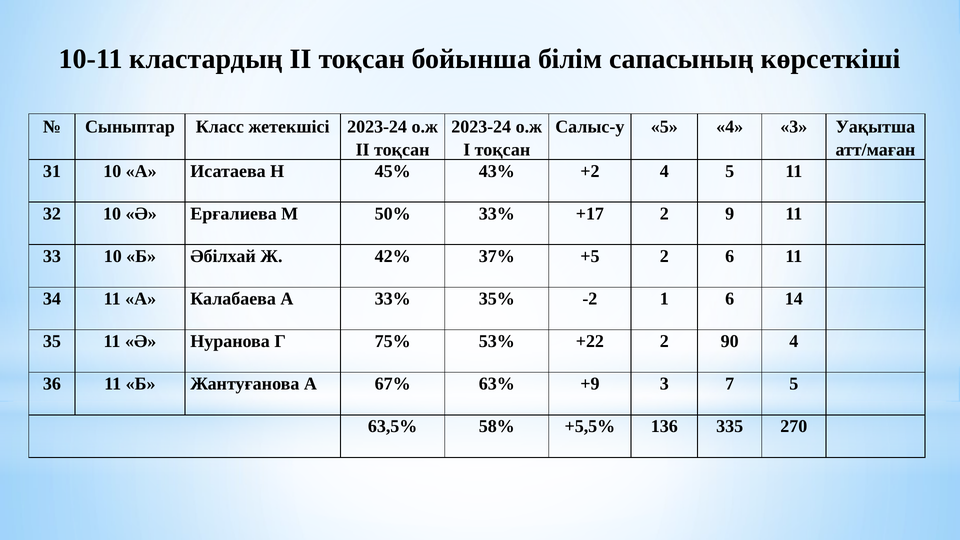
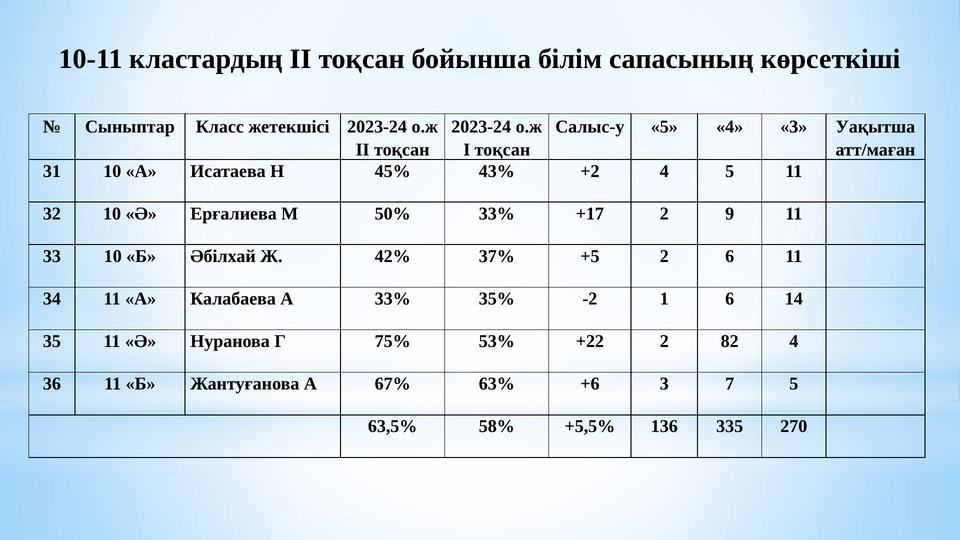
90: 90 -> 82
+9: +9 -> +6
